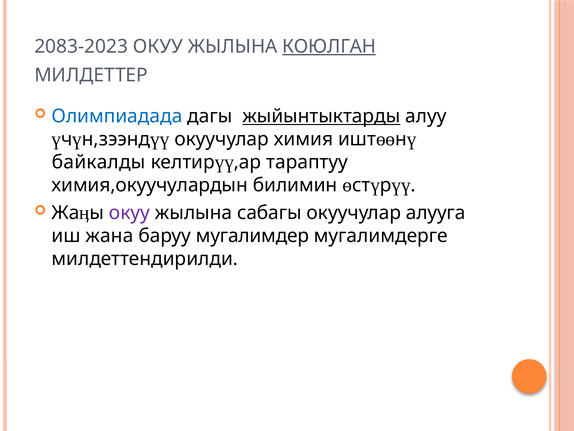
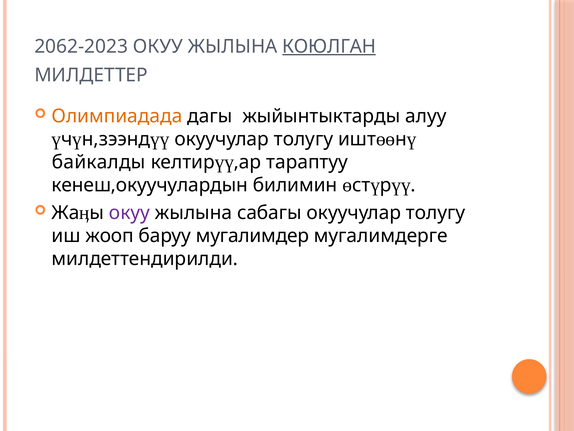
2083-2023: 2083-2023 -> 2062-2023
Олимпиадада colour: blue -> orange
жыйынтыктарды underline: present -> none
химия at (304, 139): химия -> толугу
химия,окуучулардын: химия,окуучулардын -> кенеш,окуучулардын
алууга at (436, 213): алууга -> толугу
жана: жана -> жооп
